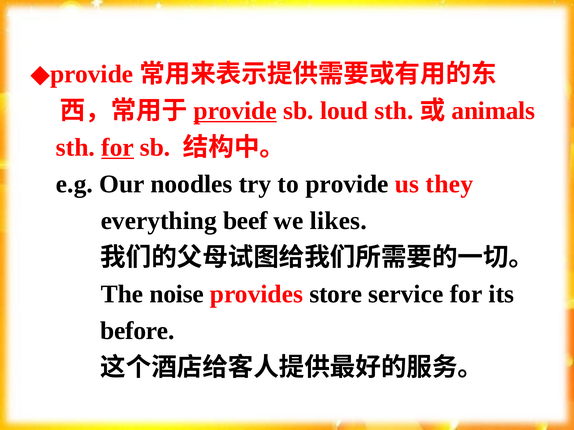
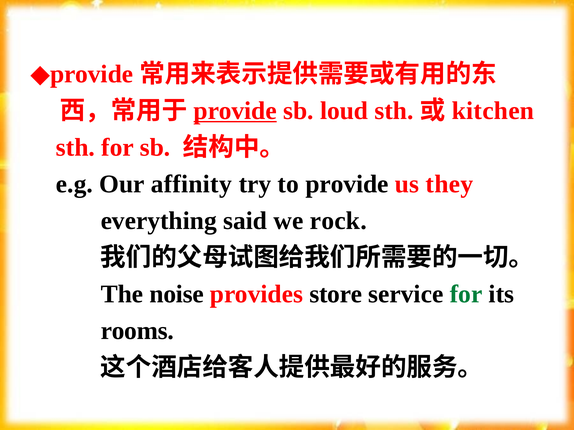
animals: animals -> kitchen
for at (118, 148) underline: present -> none
noodles: noodles -> affinity
beef: beef -> said
likes: likes -> rock
for at (466, 295) colour: black -> green
before: before -> rooms
